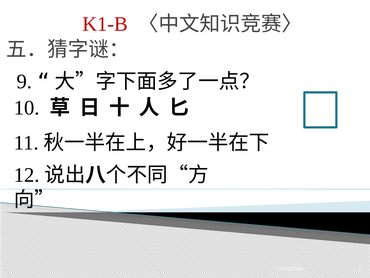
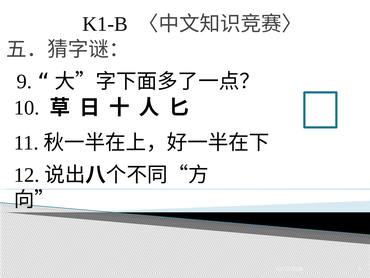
K1-B colour: red -> black
